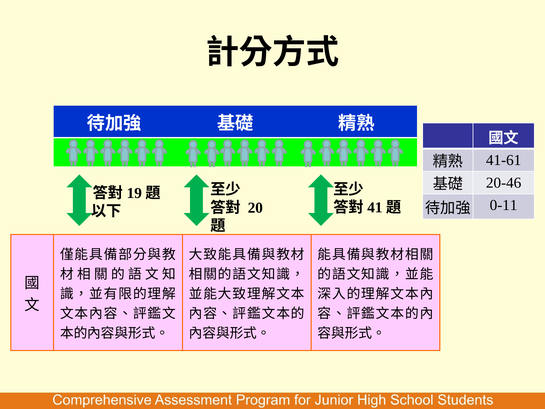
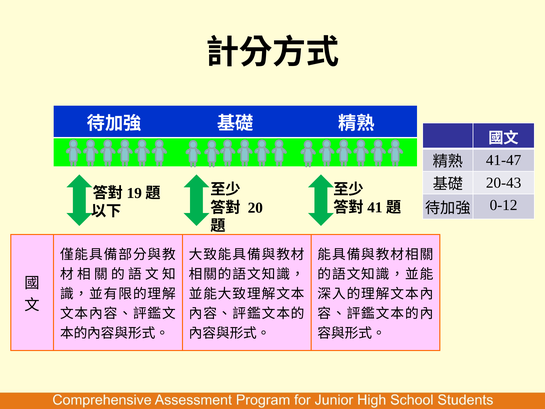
41-61: 41-61 -> 41-47
20-46: 20-46 -> 20-43
0-11: 0-11 -> 0-12
